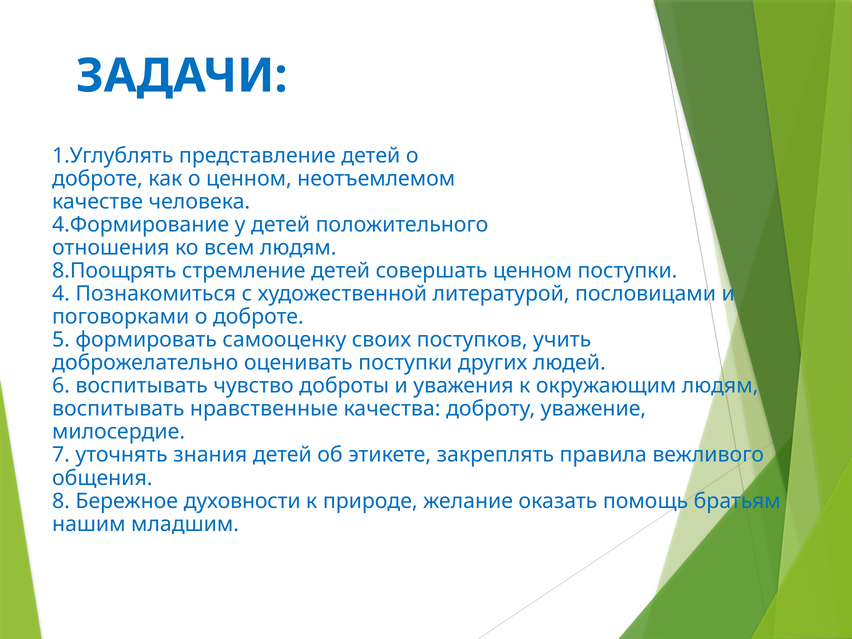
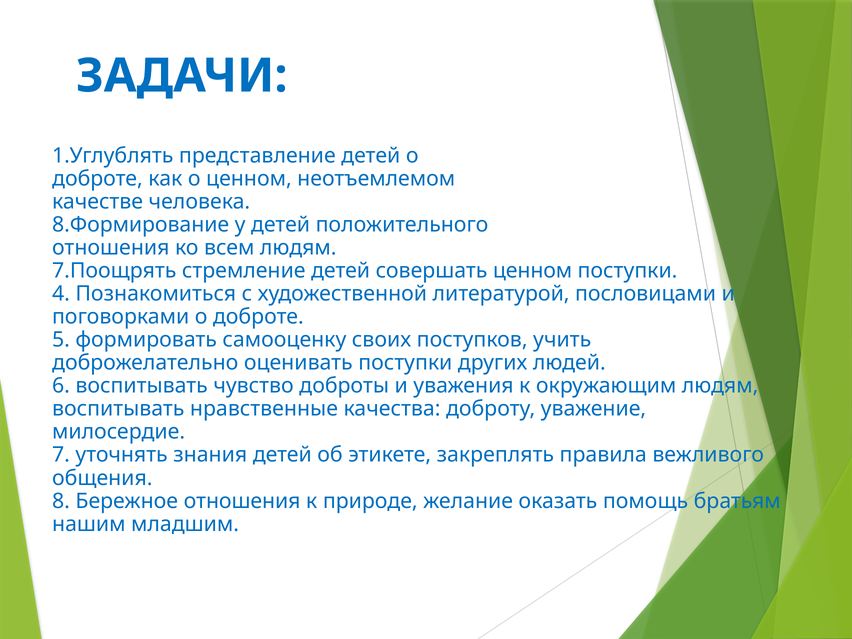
4.Формирование: 4.Формирование -> 8.Формирование
8.Поощрять: 8.Поощрять -> 7.Поощрять
Бережное духовности: духовности -> отношения
